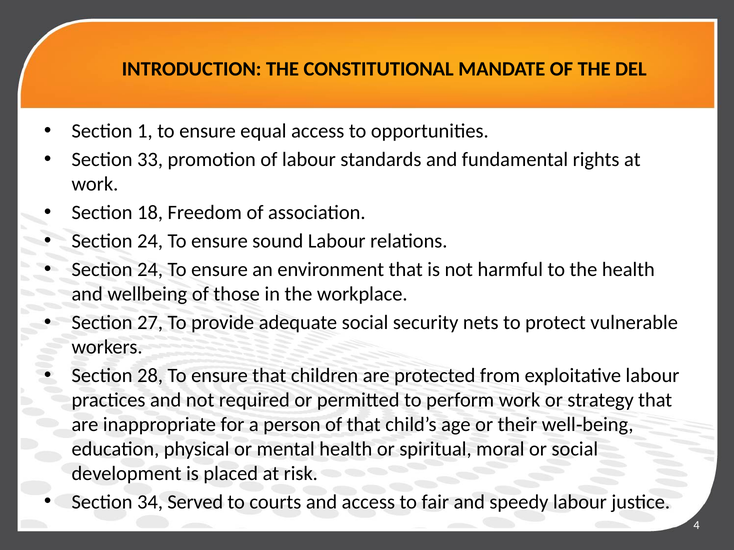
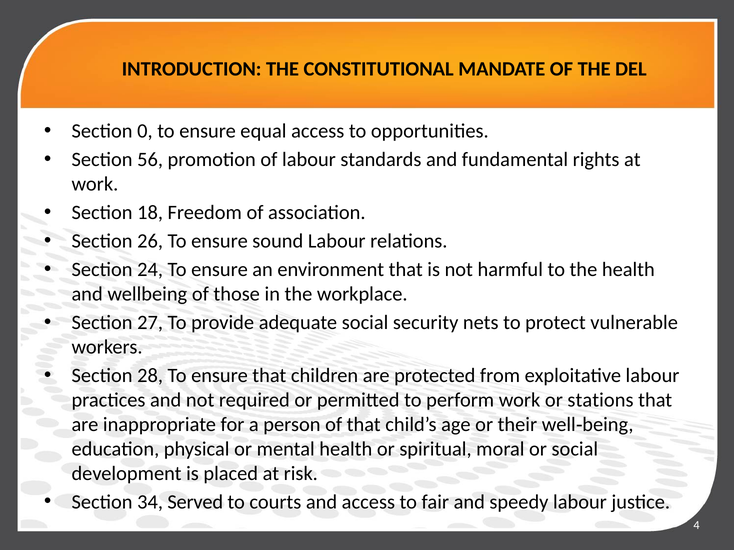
1: 1 -> 0
33: 33 -> 56
24 at (150, 241): 24 -> 26
strategy: strategy -> stations
